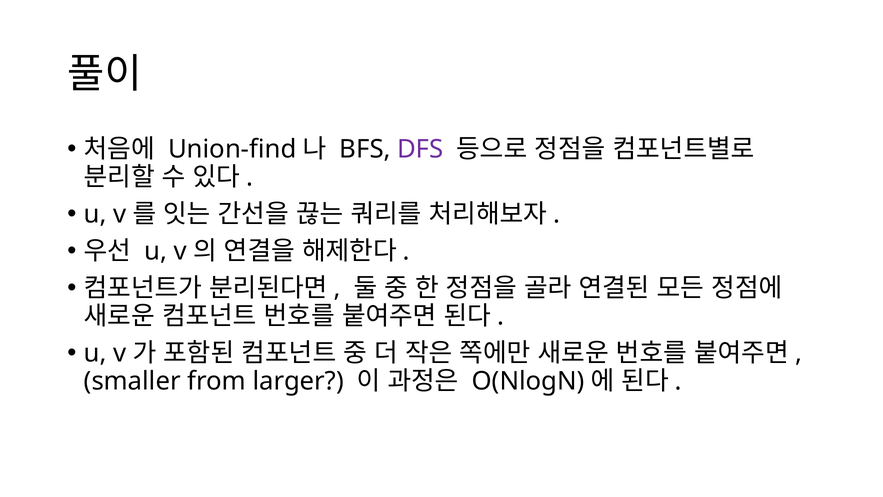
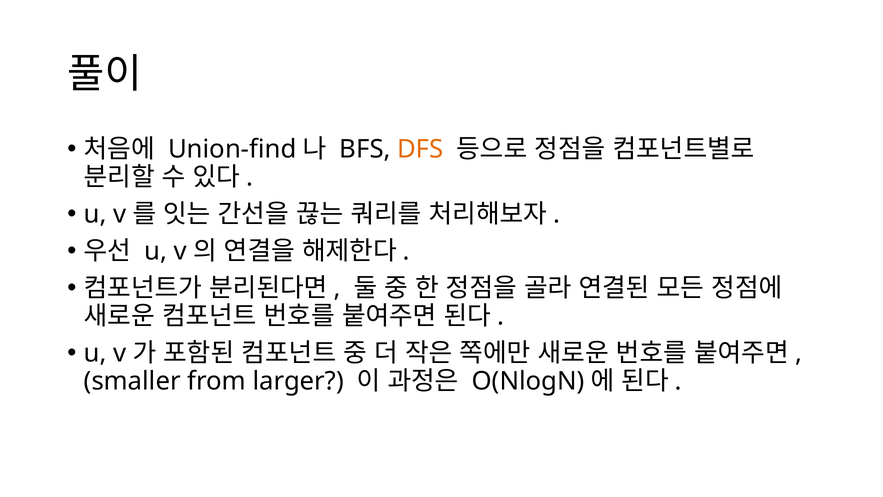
DFS colour: purple -> orange
